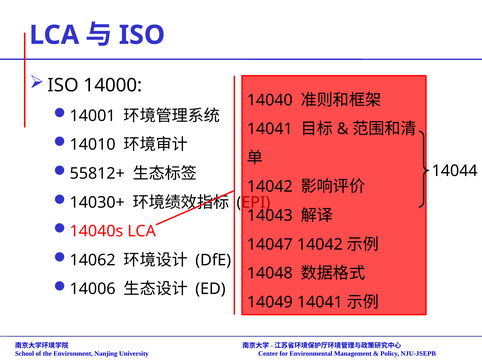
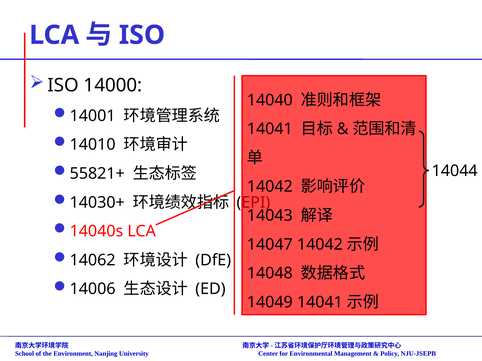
55812+: 55812+ -> 55821+
